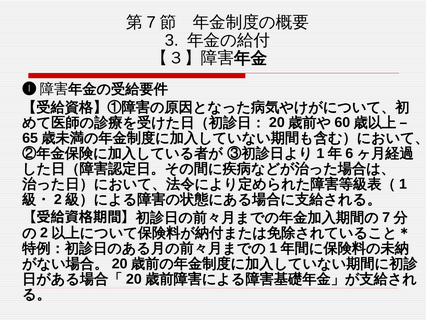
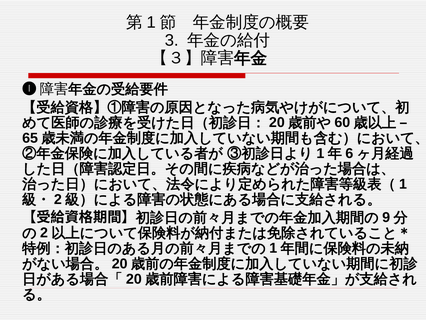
7 at (151, 22): 7 -> 1
7 at (386, 217): 7 -> 9
